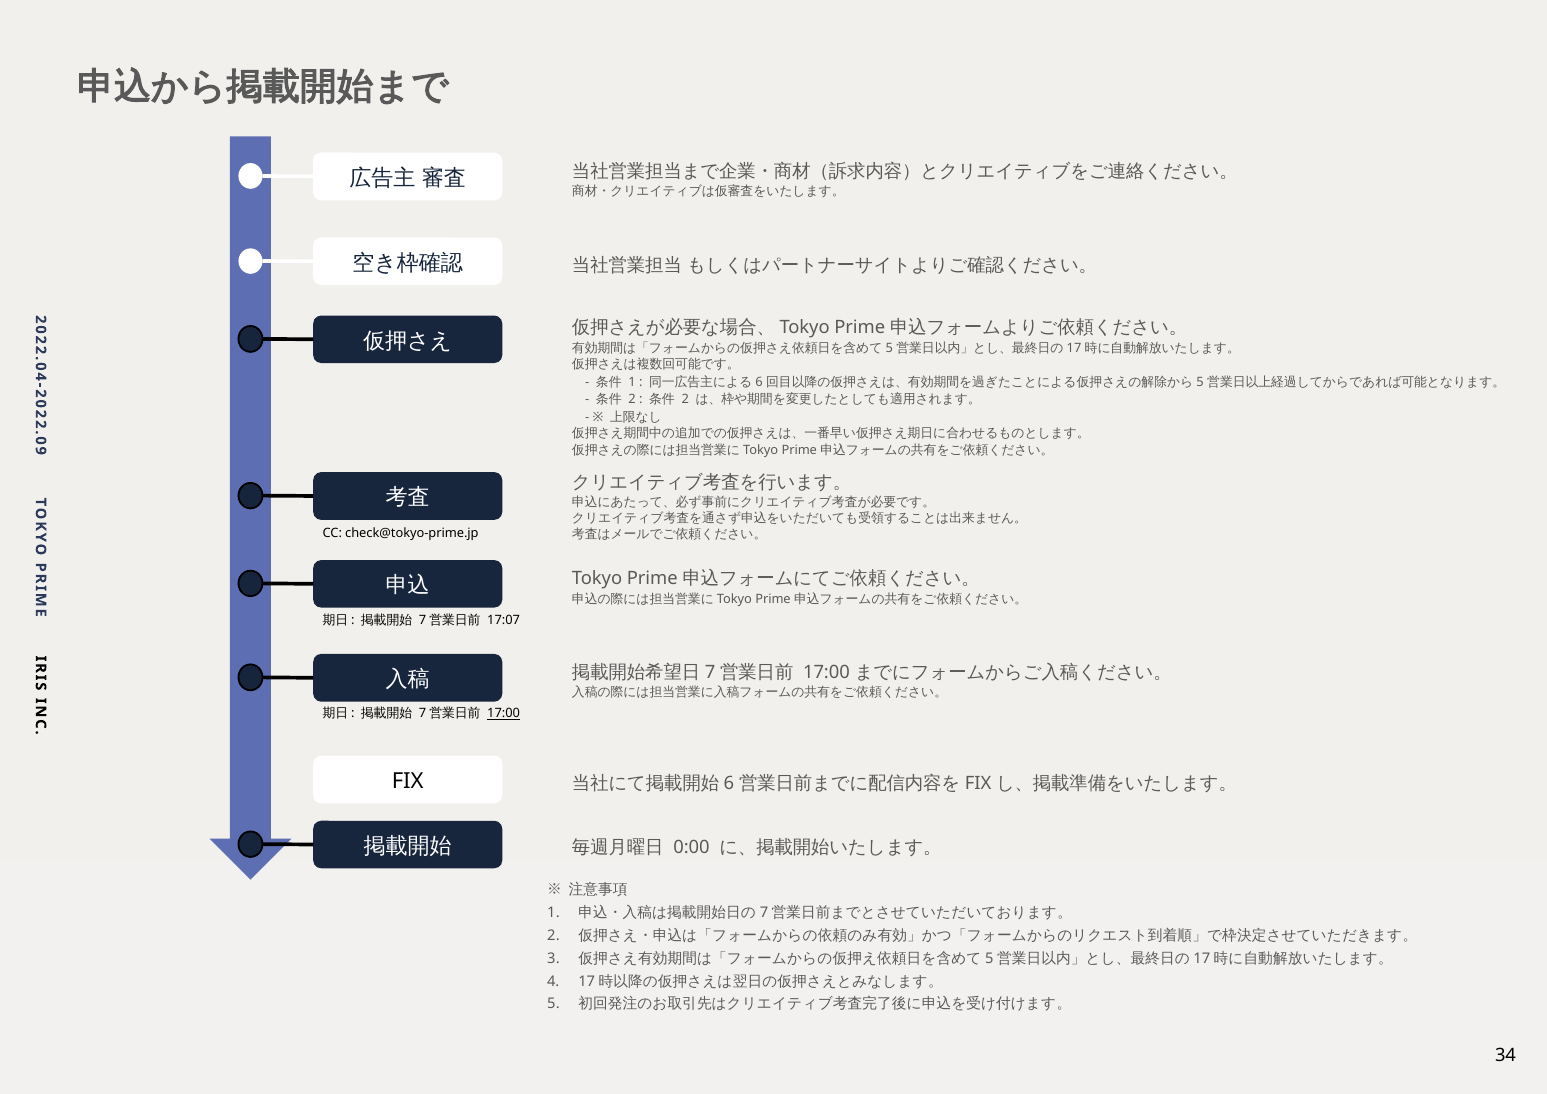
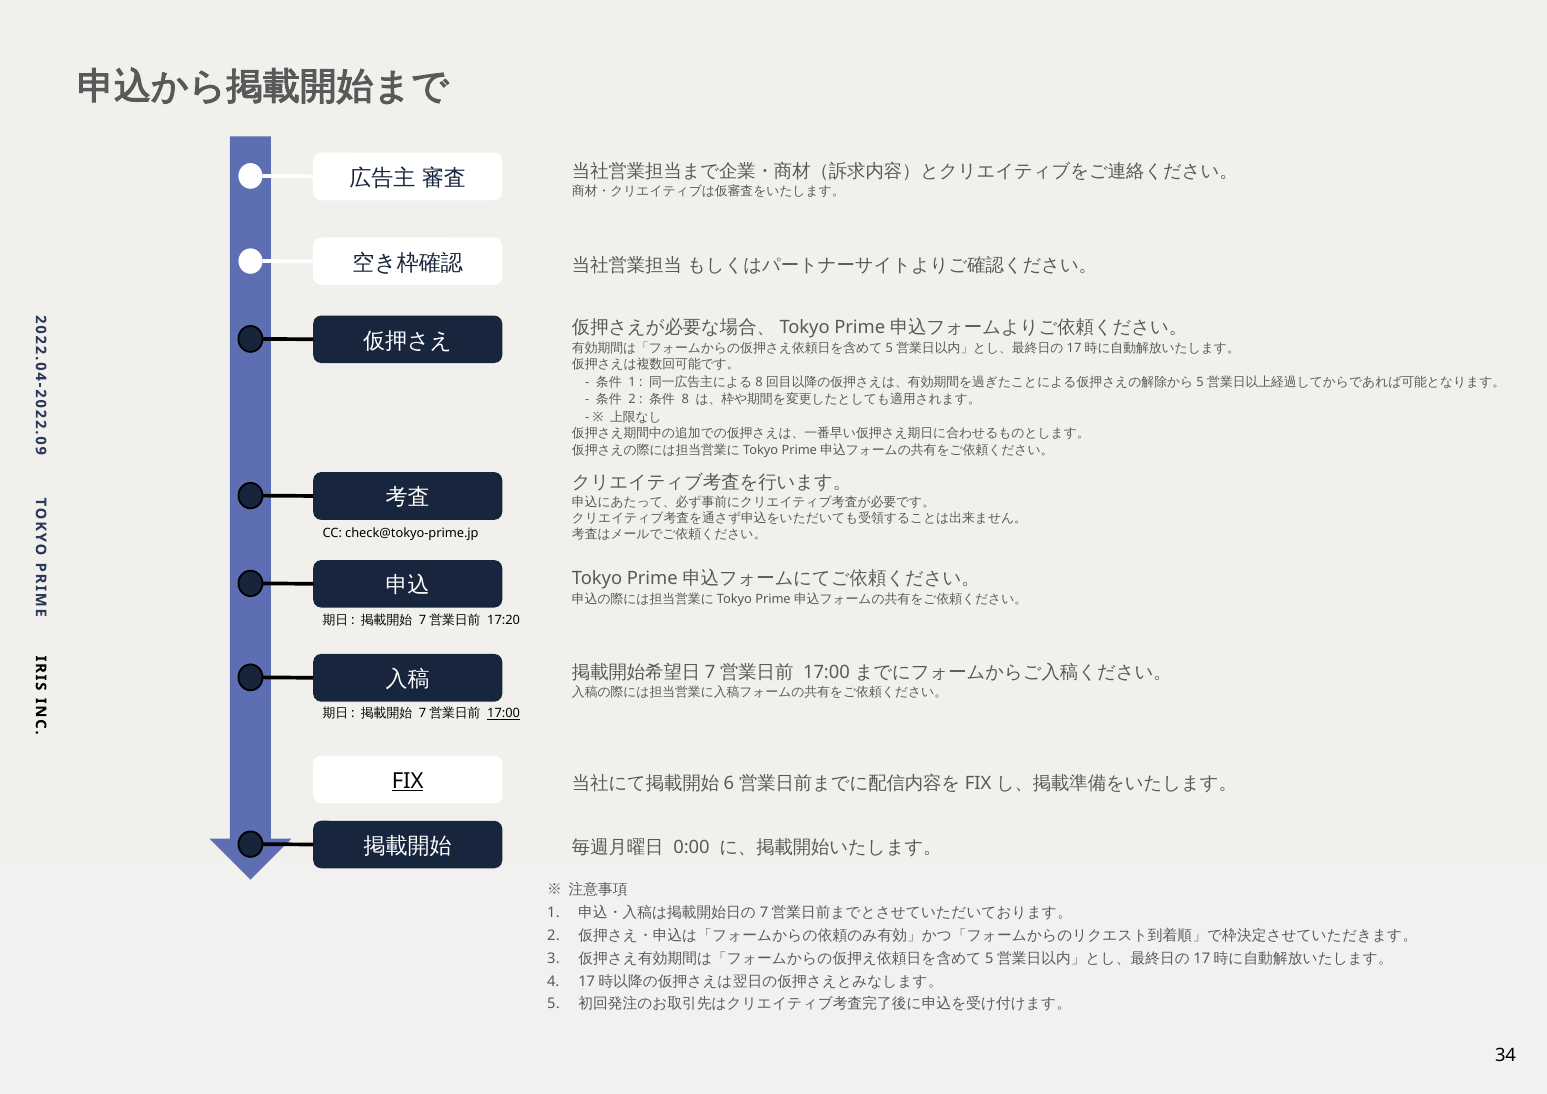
6 at (759, 382): 6 -> 8
2 at (685, 399): 2 -> 8
17:07: 17:07 -> 17:20
FIX underline: none -> present
